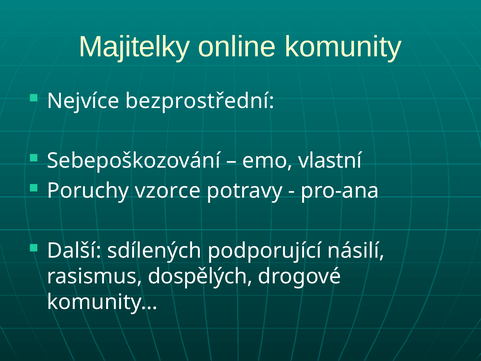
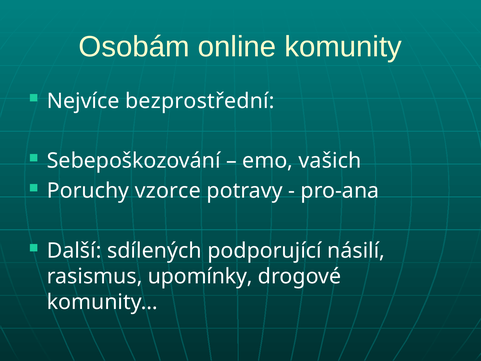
Majitelky: Majitelky -> Osobám
vlastní: vlastní -> vašich
dospělých: dospělých -> upomínky
